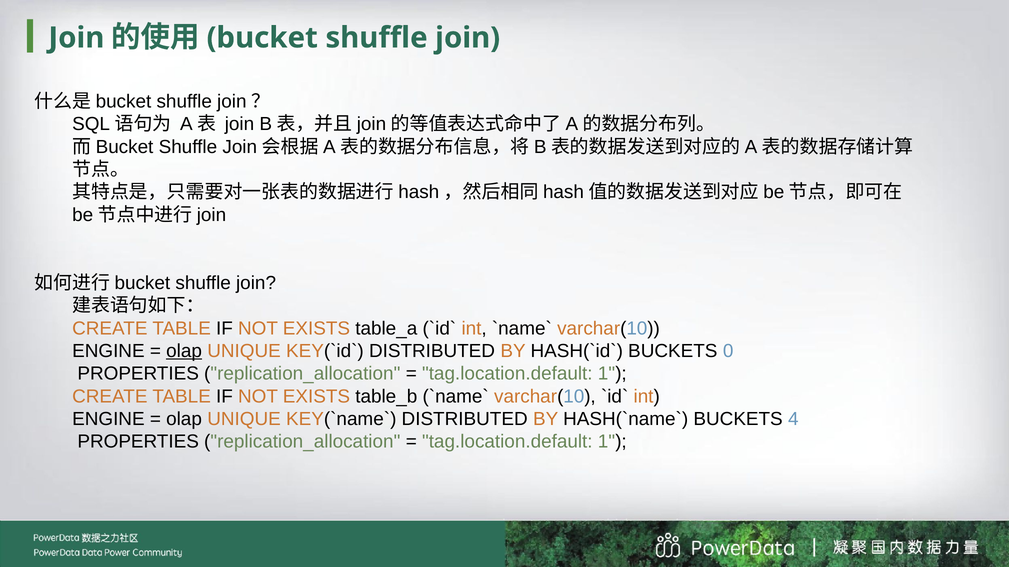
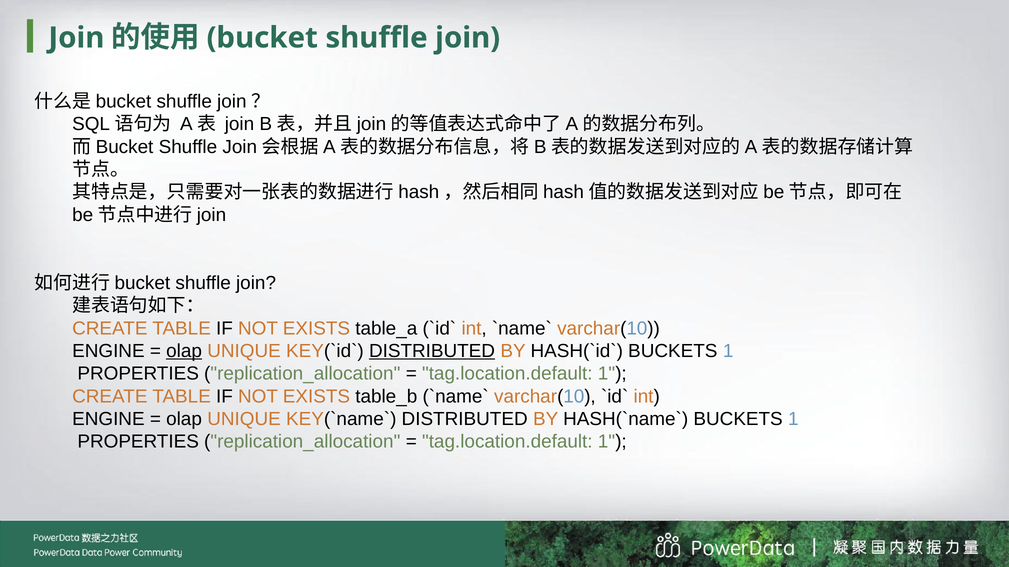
DISTRIBUTED at (432, 351) underline: none -> present
0 at (728, 351): 0 -> 1
4 at (793, 419): 4 -> 1
